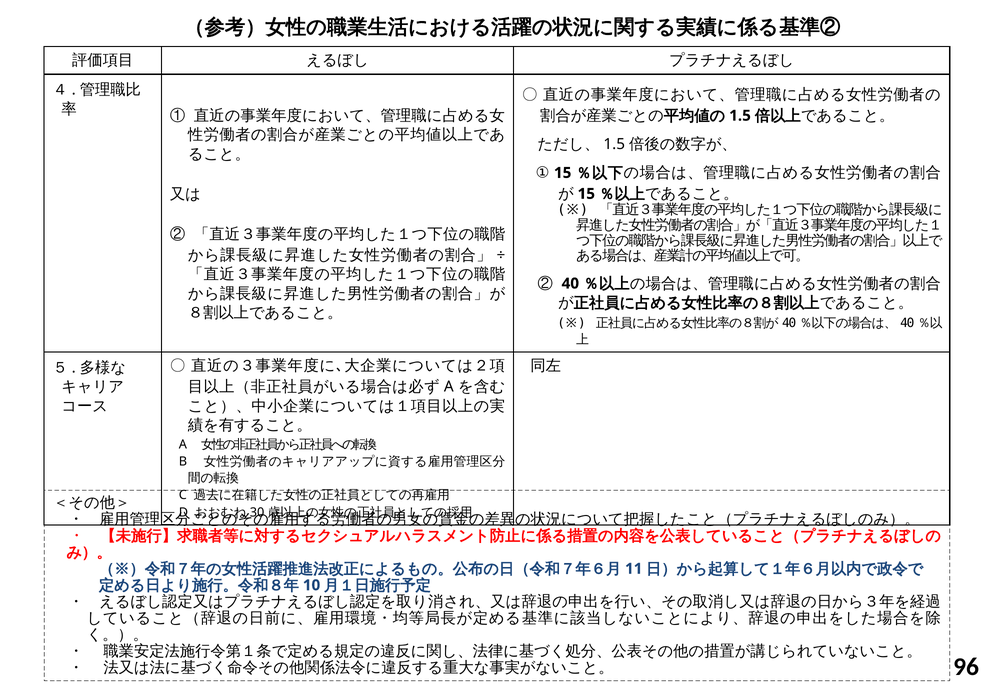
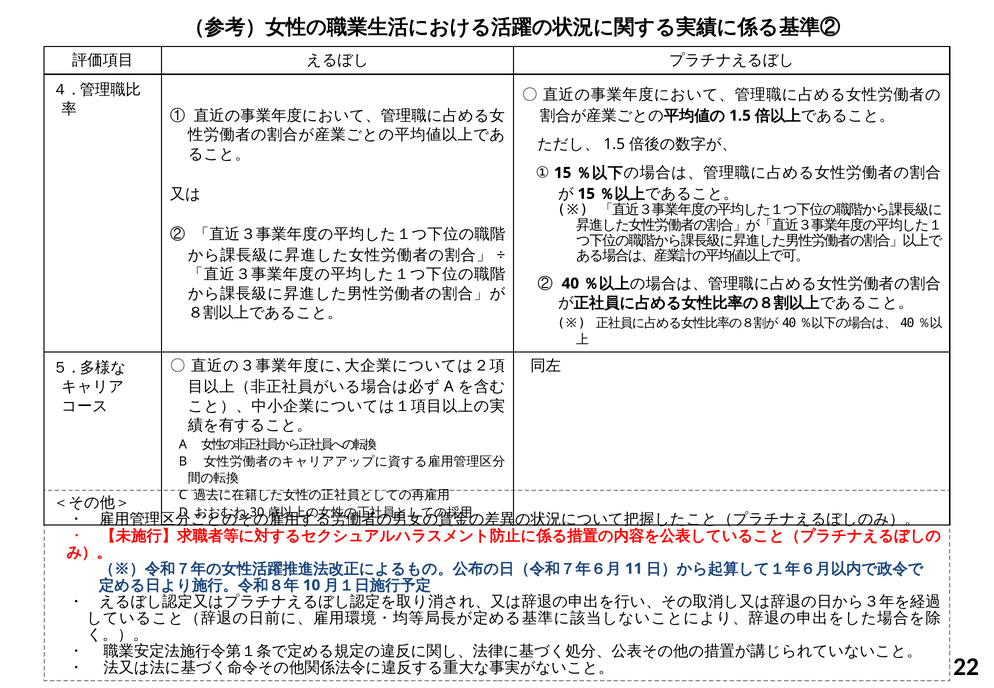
96: 96 -> 22
